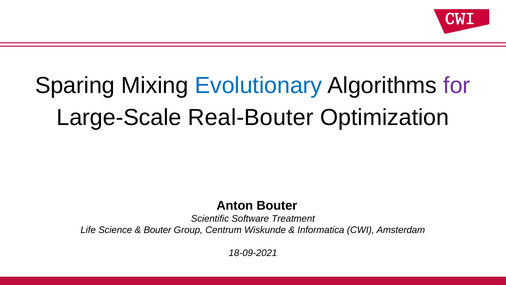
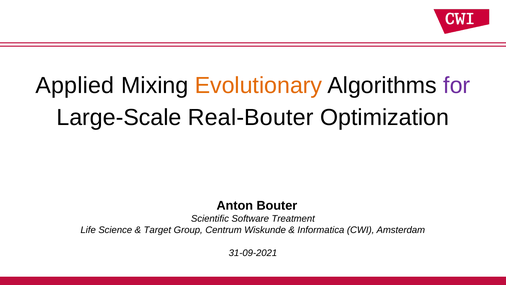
Sparing: Sparing -> Applied
Evolutionary colour: blue -> orange
Bouter at (157, 230): Bouter -> Target
18-09-2021: 18-09-2021 -> 31-09-2021
